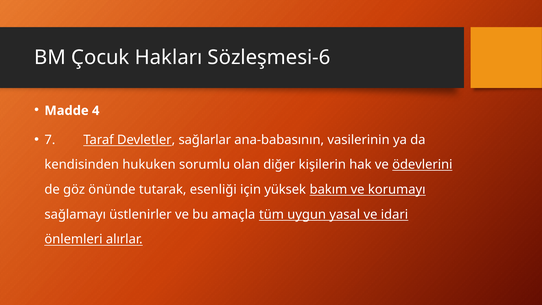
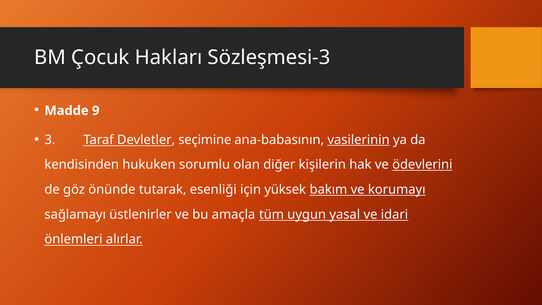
Sözleşmesi-6: Sözleşmesi-6 -> Sözleşmesi-3
4: 4 -> 9
7: 7 -> 3
sağlarlar: sağlarlar -> seçimine
vasilerinin underline: none -> present
